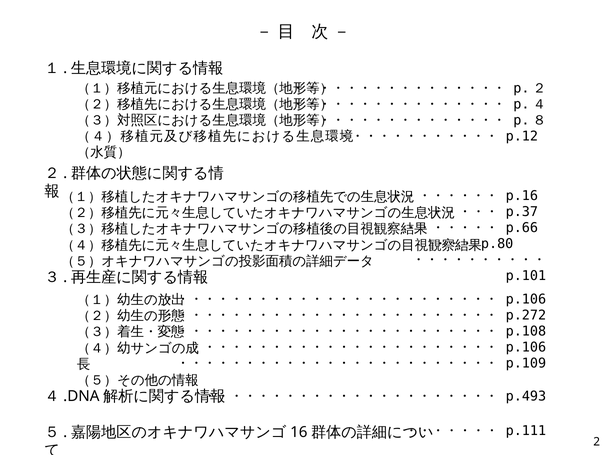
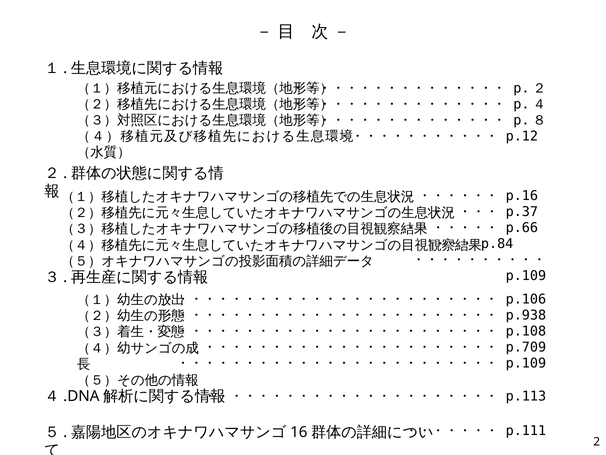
p.80: p.80 -> p.84
p.101 at (526, 276): p.101 -> p.109
p.272: p.272 -> p.938
p.106 at (526, 347): p.106 -> p.709
p.493: p.493 -> p.113
